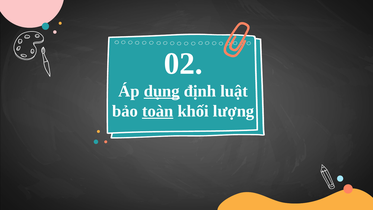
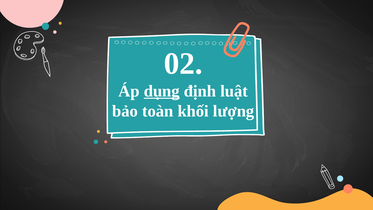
toàn underline: present -> none
